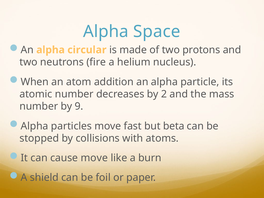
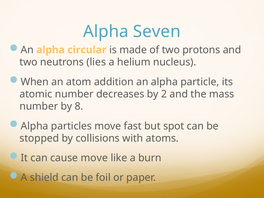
Space: Space -> Seven
fire: fire -> lies
9: 9 -> 8
beta: beta -> spot
